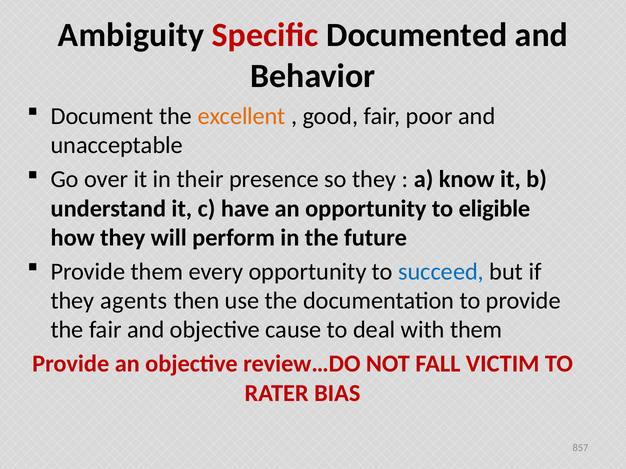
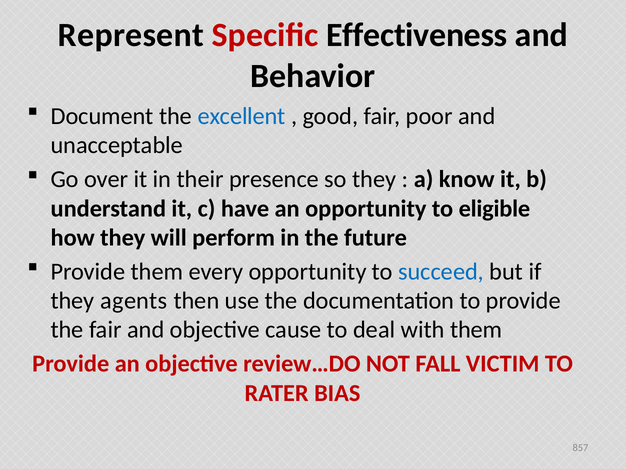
Ambiguity: Ambiguity -> Represent
Documented: Documented -> Effectiveness
excellent colour: orange -> blue
